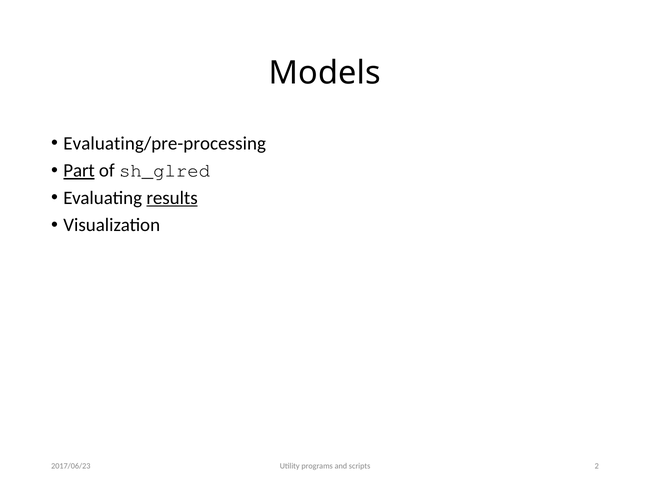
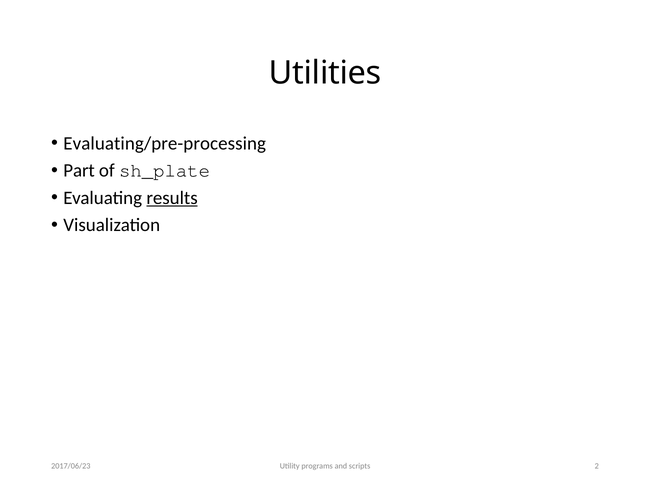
Models: Models -> Utilities
Part underline: present -> none
sh_glred: sh_glred -> sh_plate
